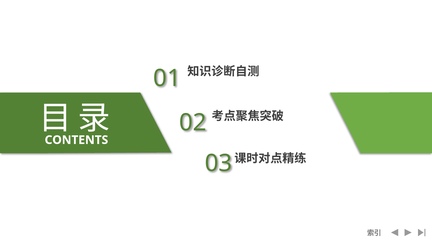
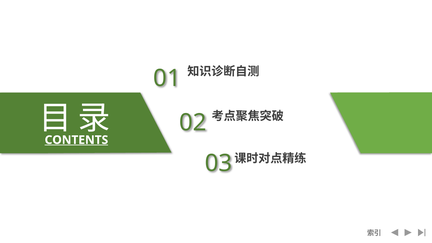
CONTENTS underline: none -> present
